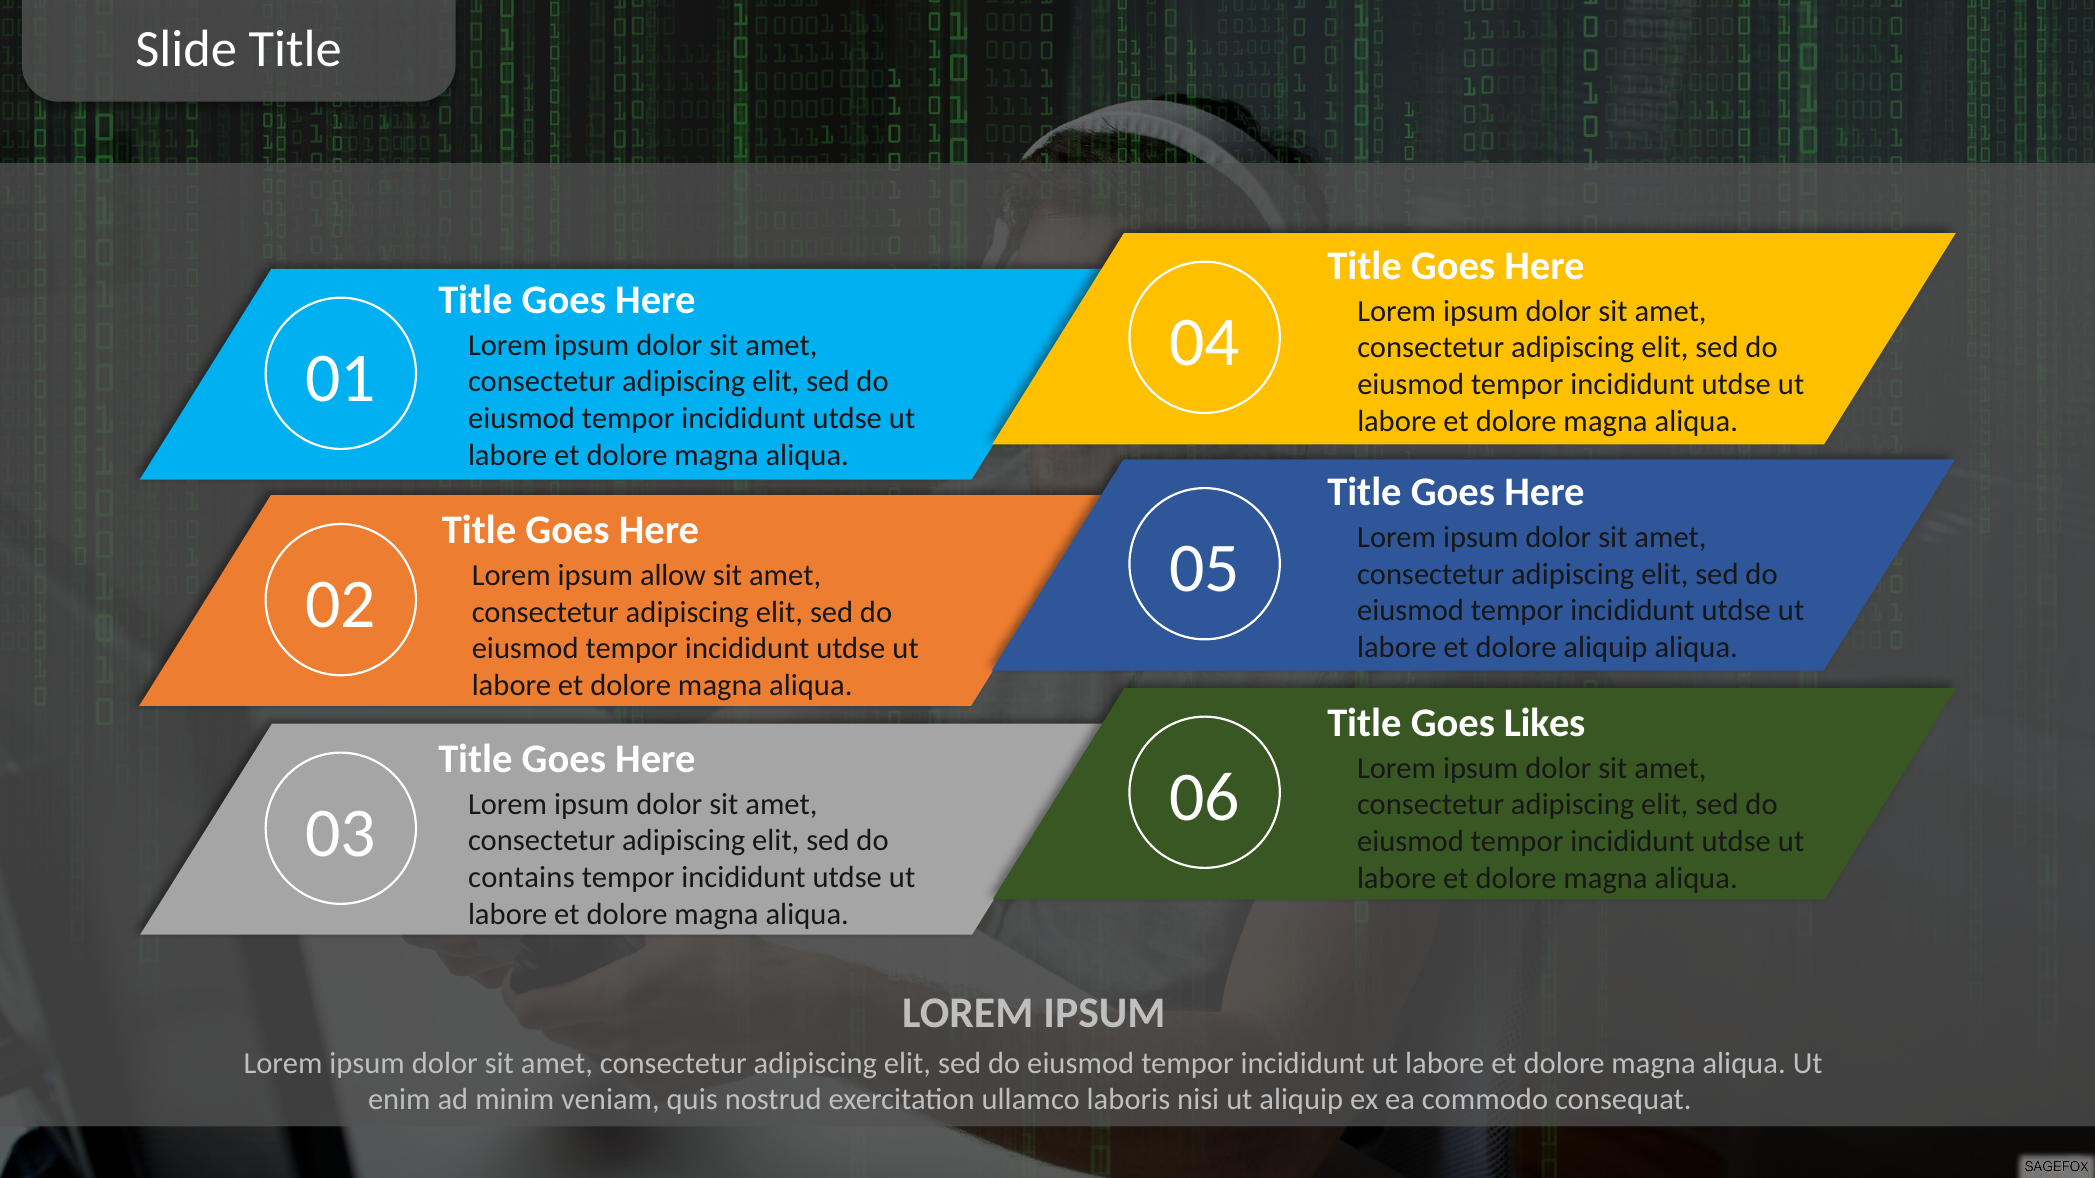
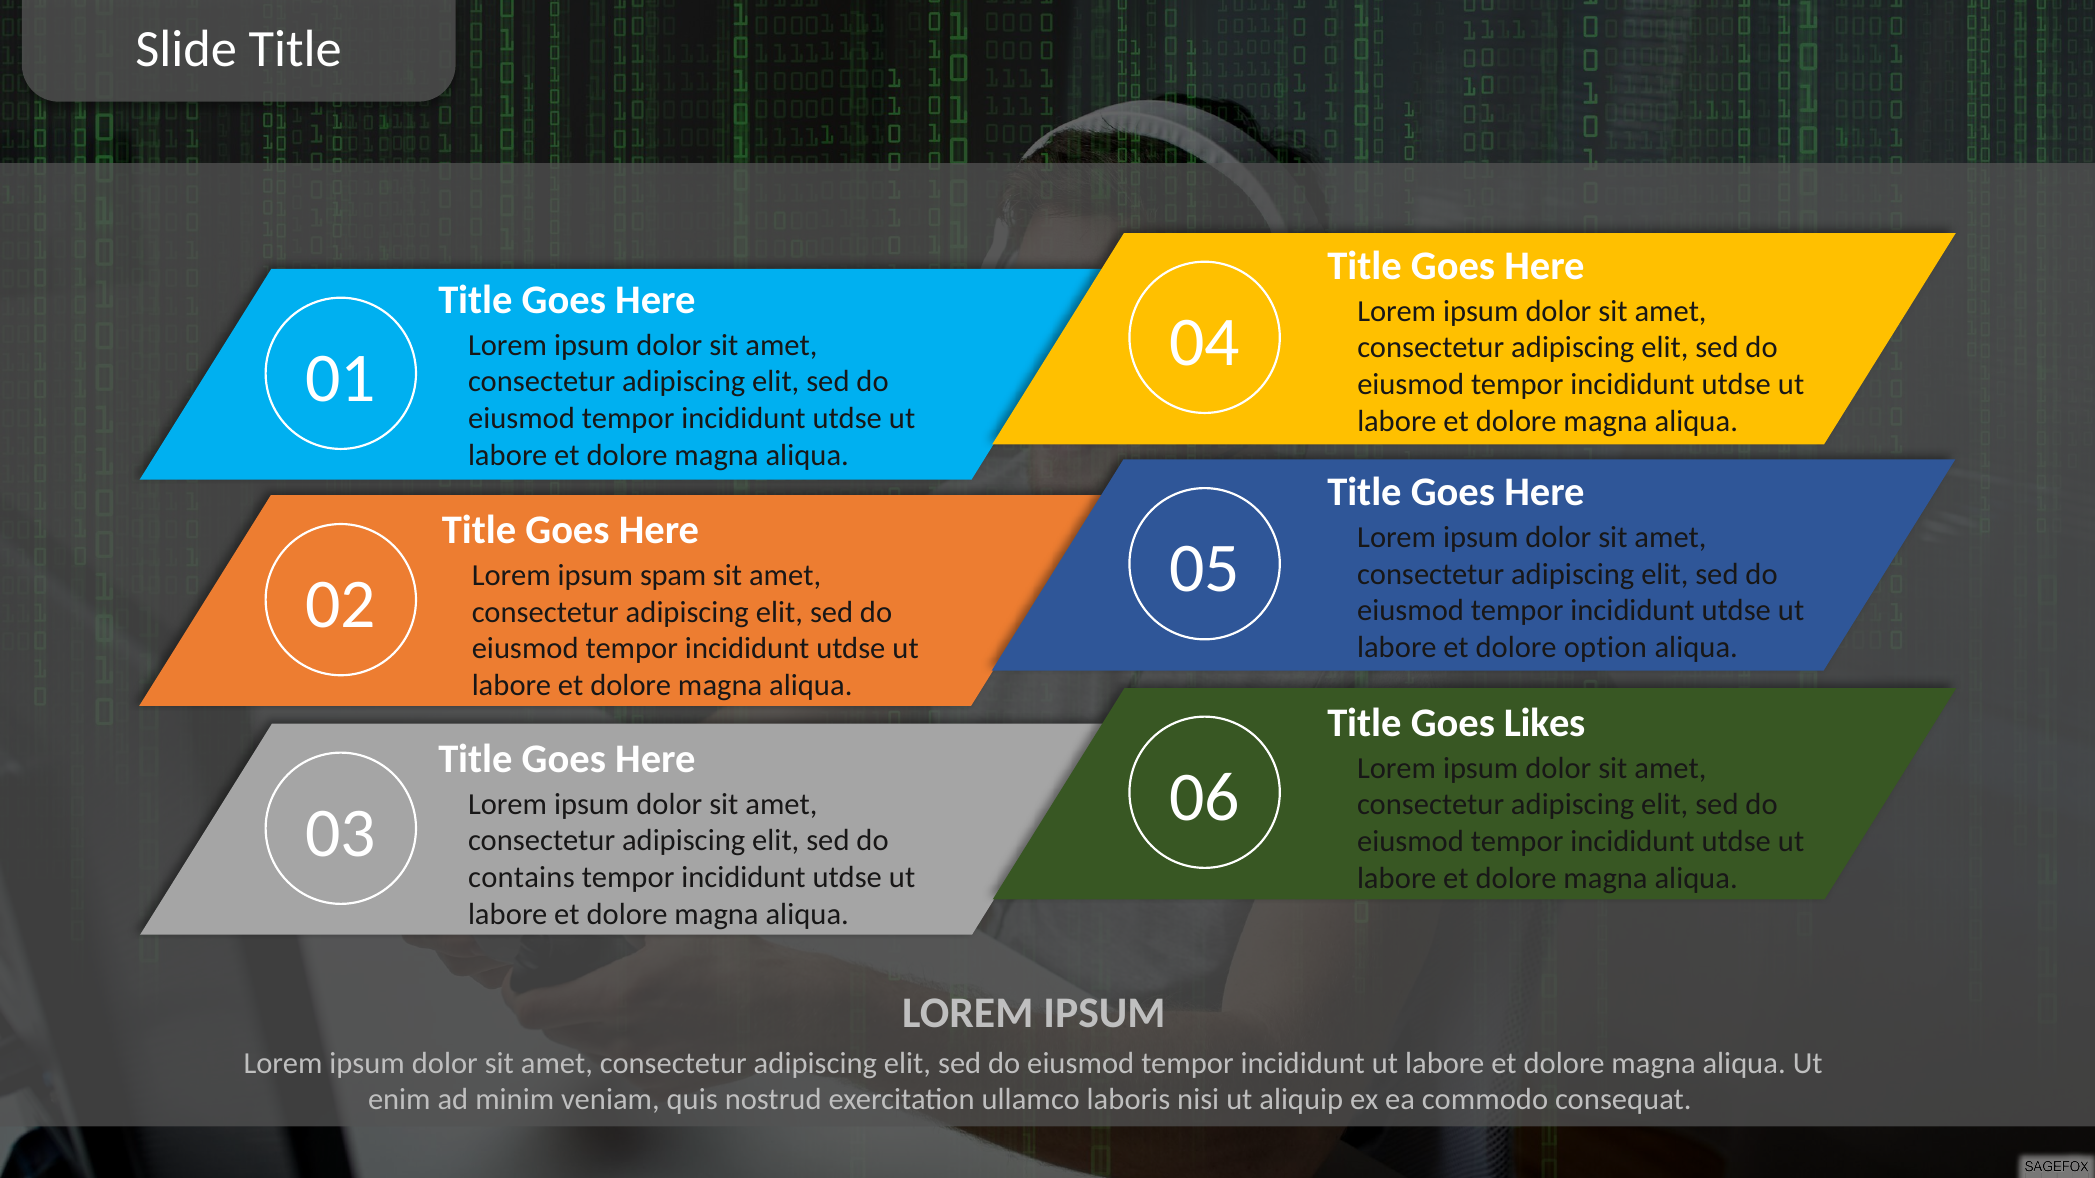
allow: allow -> spam
dolore aliquip: aliquip -> option
